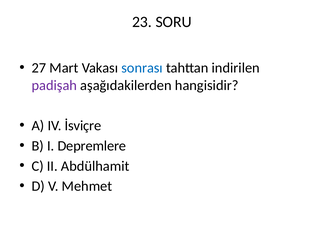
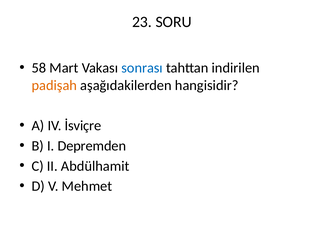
27: 27 -> 58
padişah colour: purple -> orange
Depremlere: Depremlere -> Depremden
